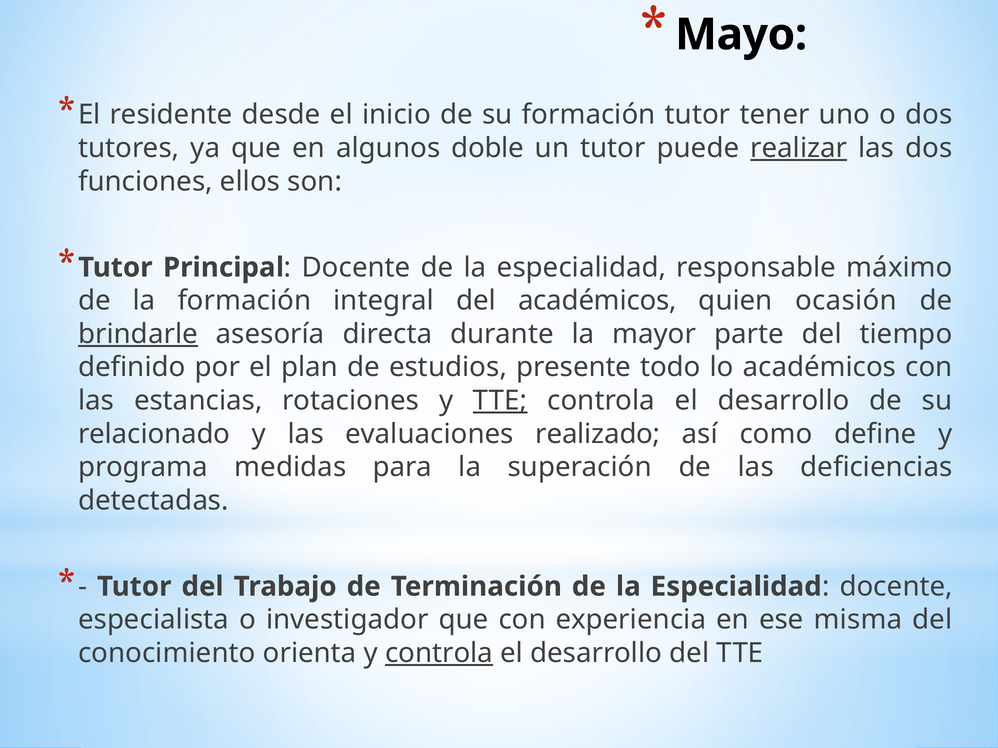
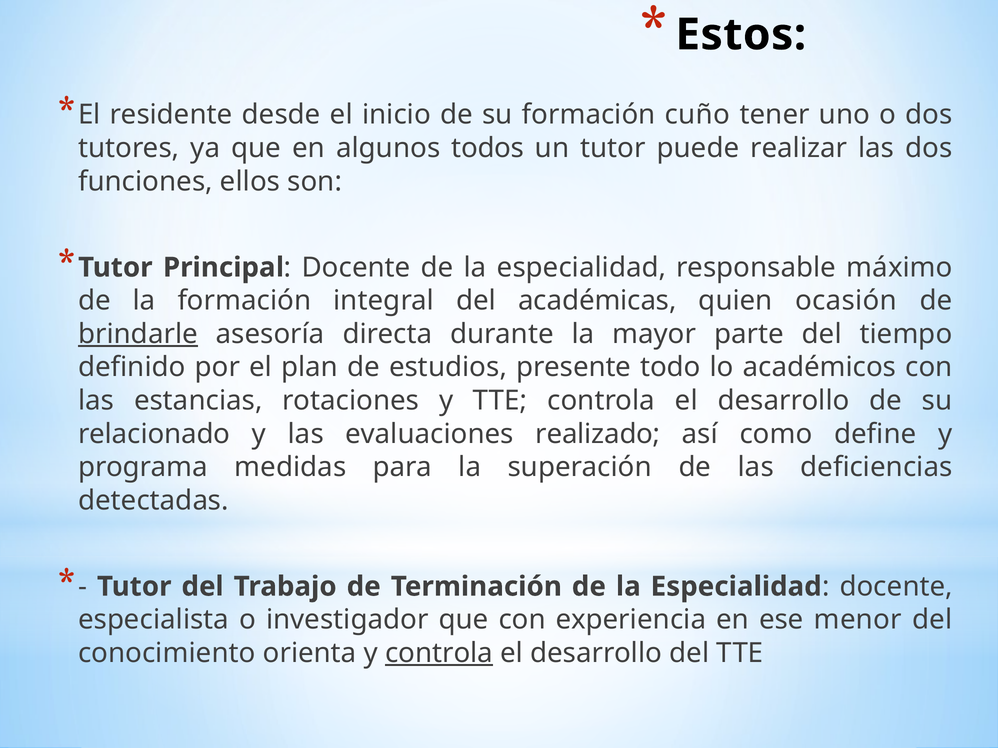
Mayo: Mayo -> Estos
formación tutor: tutor -> cuño
doble: doble -> todos
realizar underline: present -> none
del académicos: académicos -> académicas
TTE at (500, 401) underline: present -> none
misma: misma -> menor
